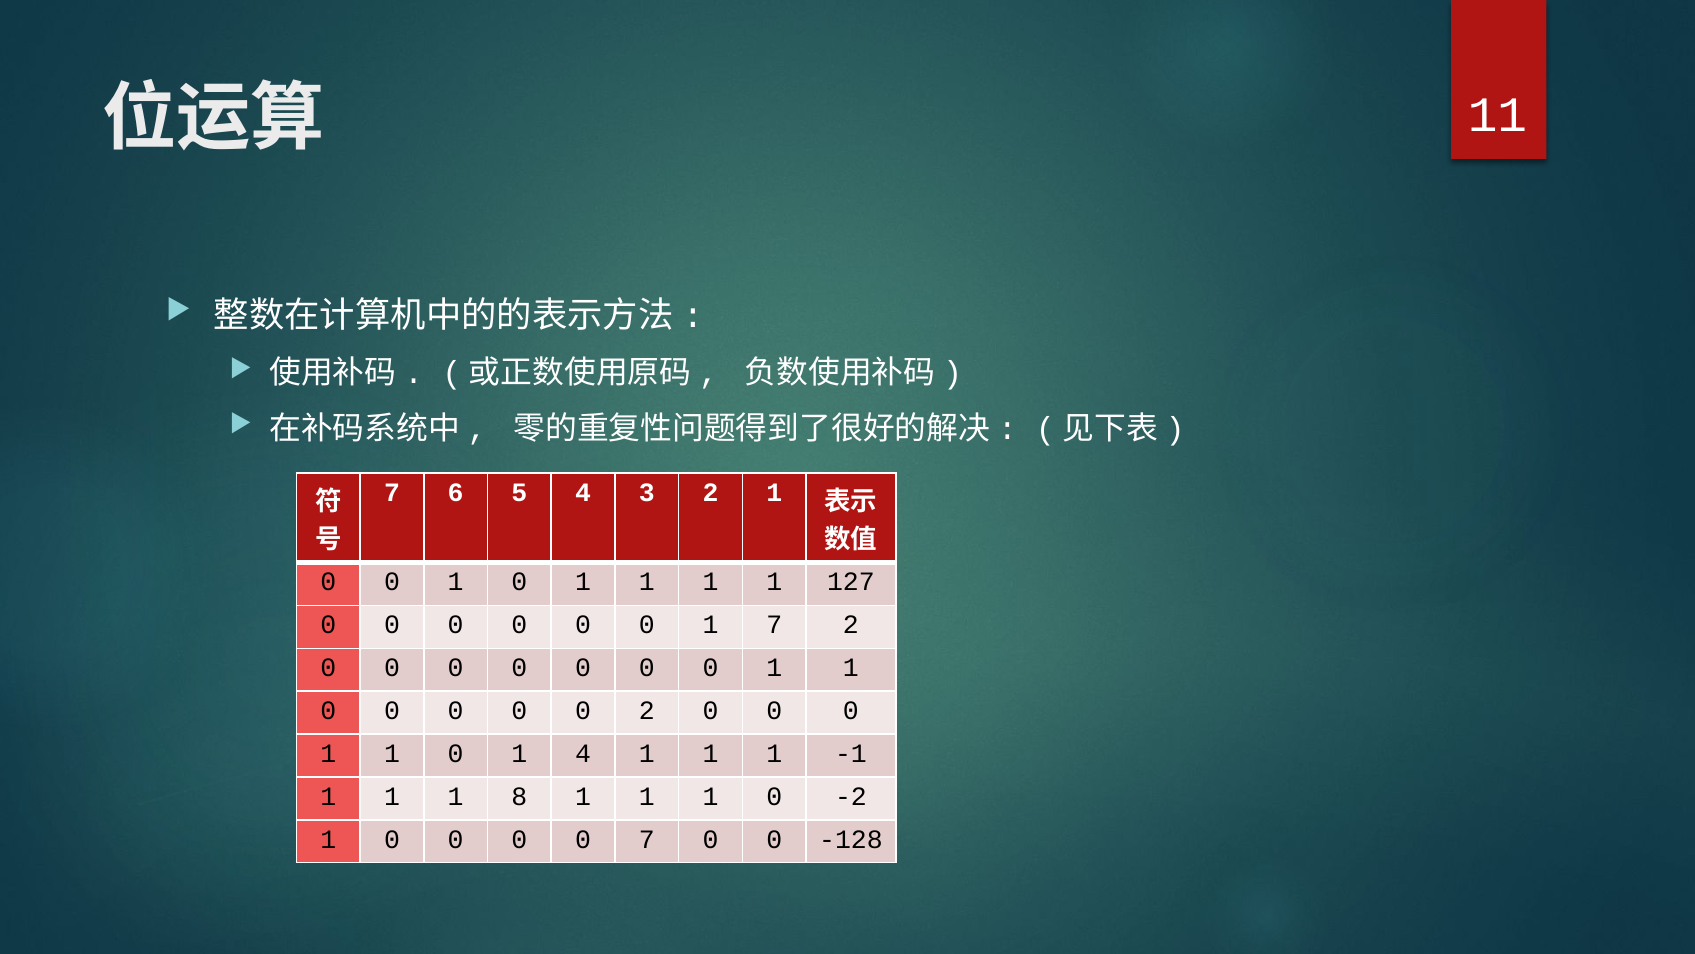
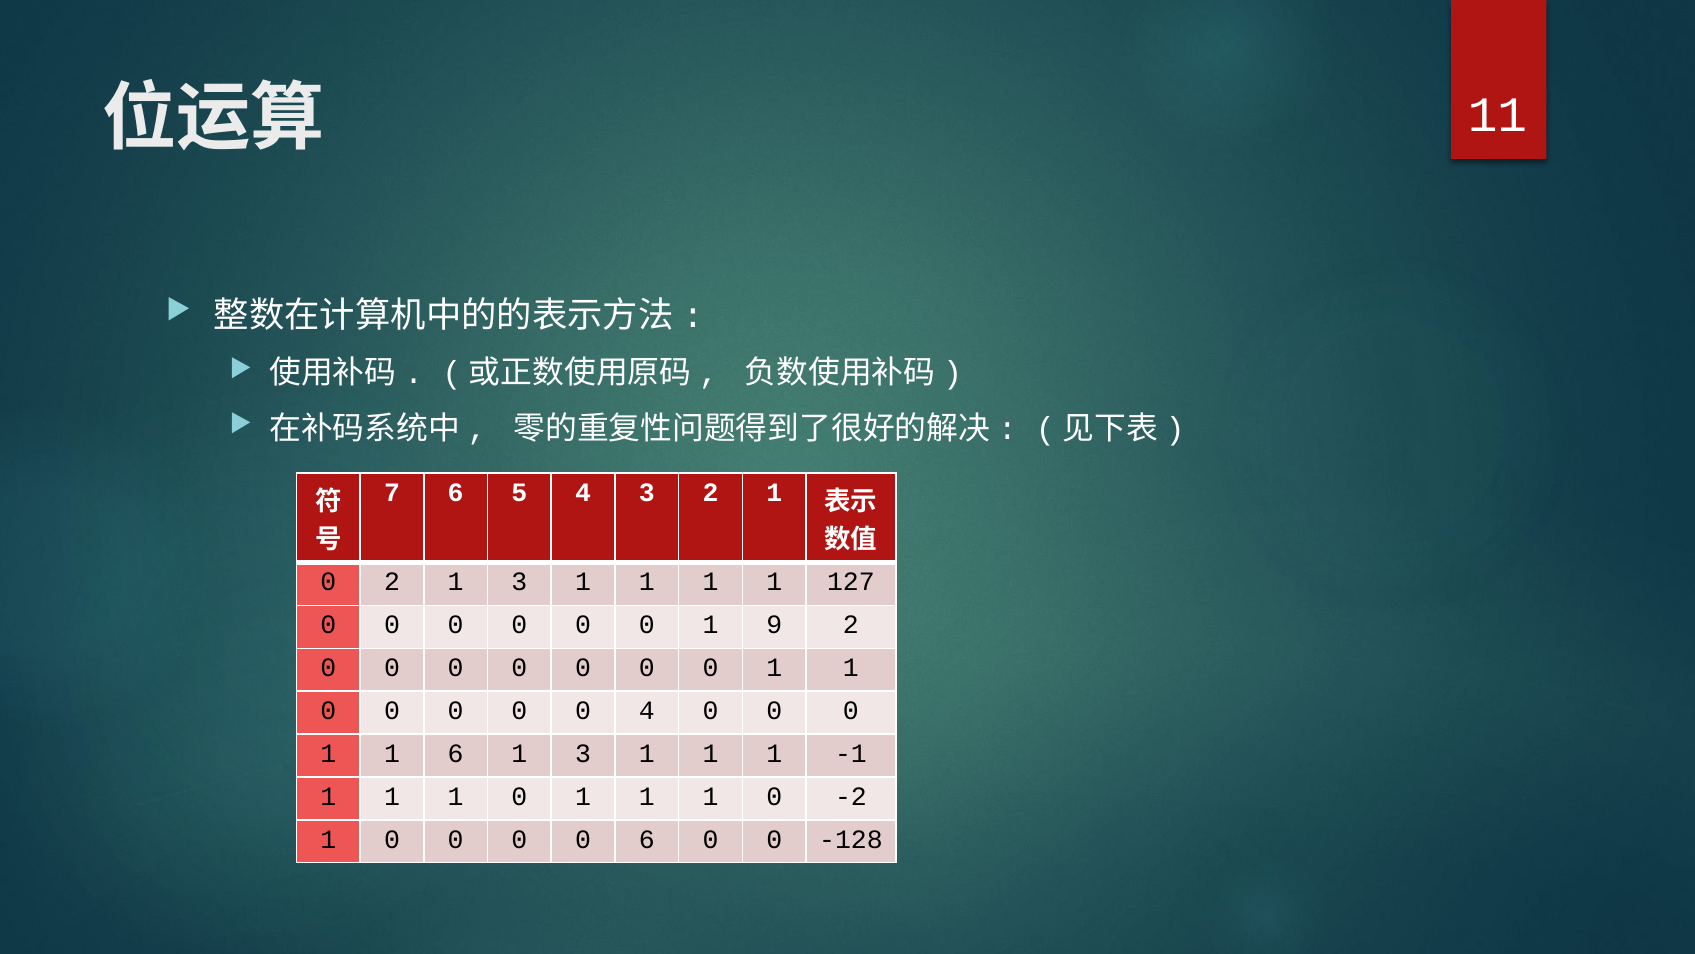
0 at (392, 582): 0 -> 2
0 at (519, 582): 0 -> 3
1 7: 7 -> 9
0 2: 2 -> 4
0 at (456, 753): 0 -> 6
4 at (583, 753): 4 -> 3
8 at (519, 796): 8 -> 0
0 7: 7 -> 6
